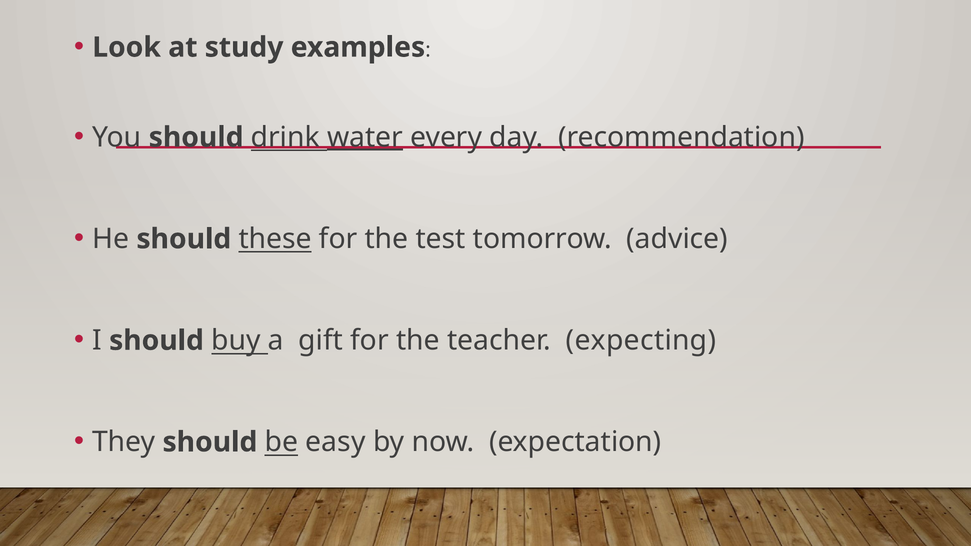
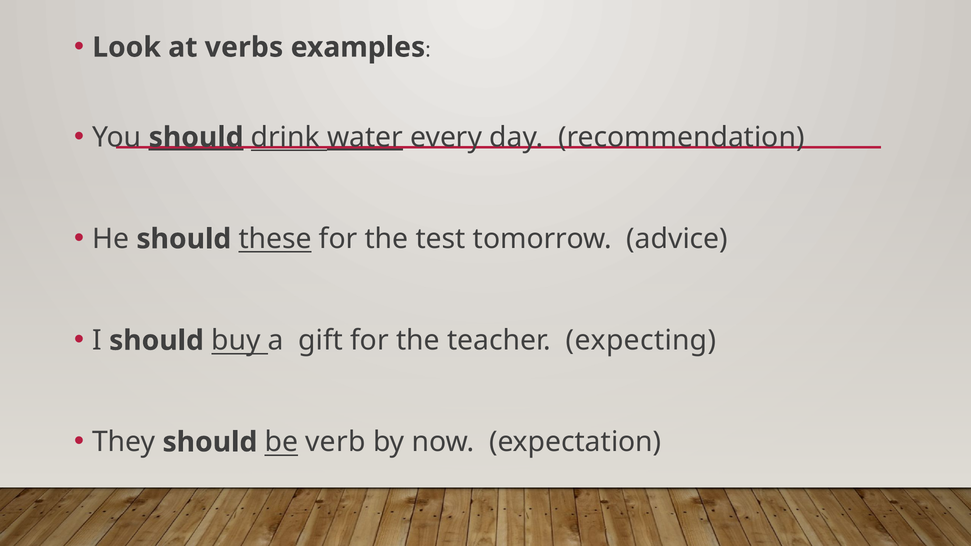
study: study -> verbs
should at (196, 137) underline: none -> present
easy: easy -> verb
